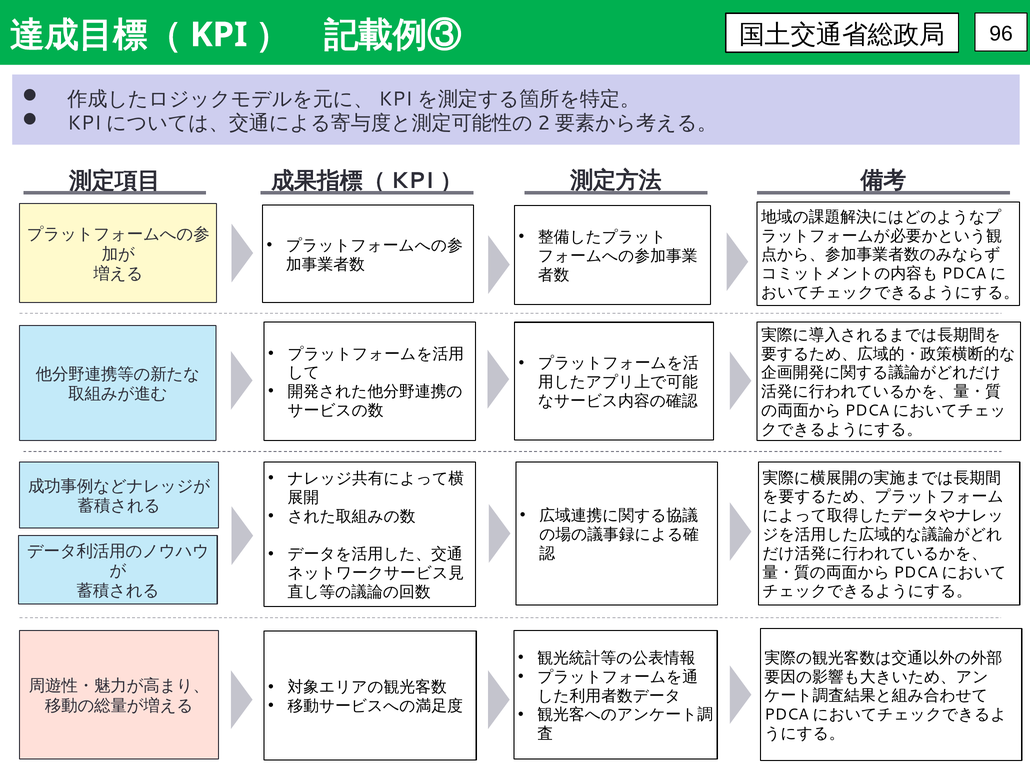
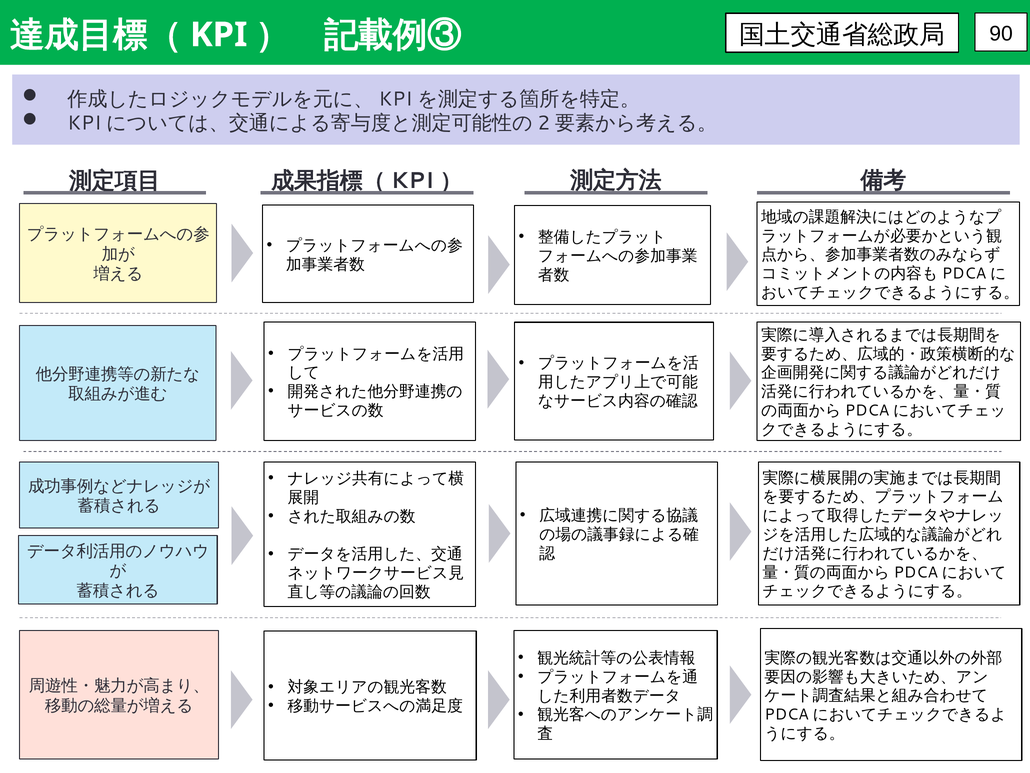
96: 96 -> 90
